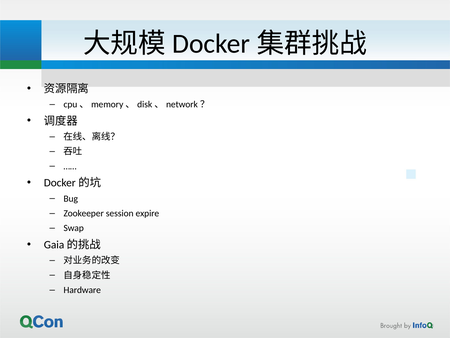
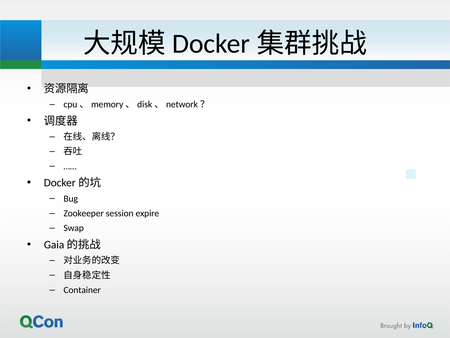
Hardware: Hardware -> Container
